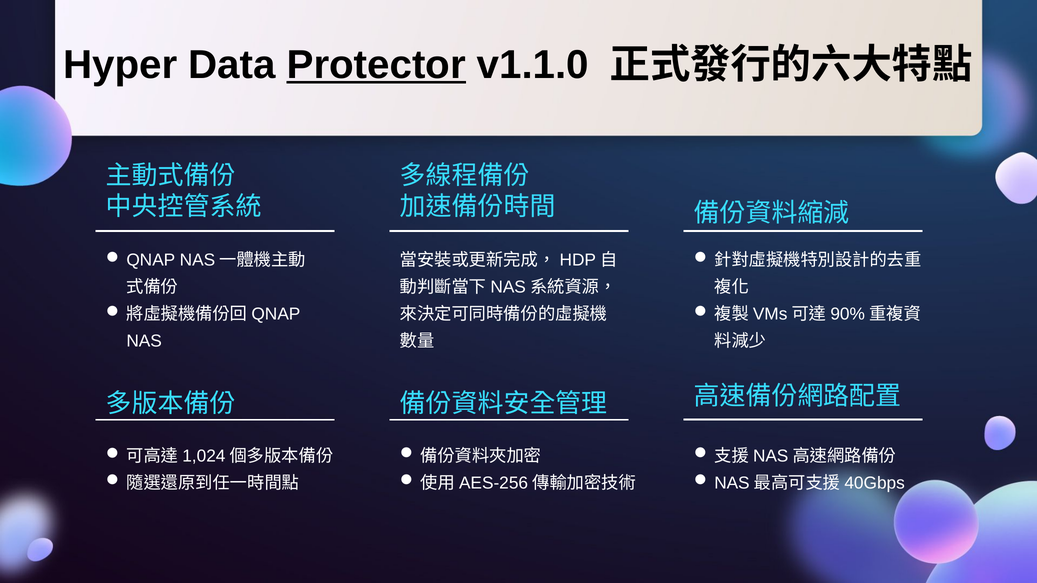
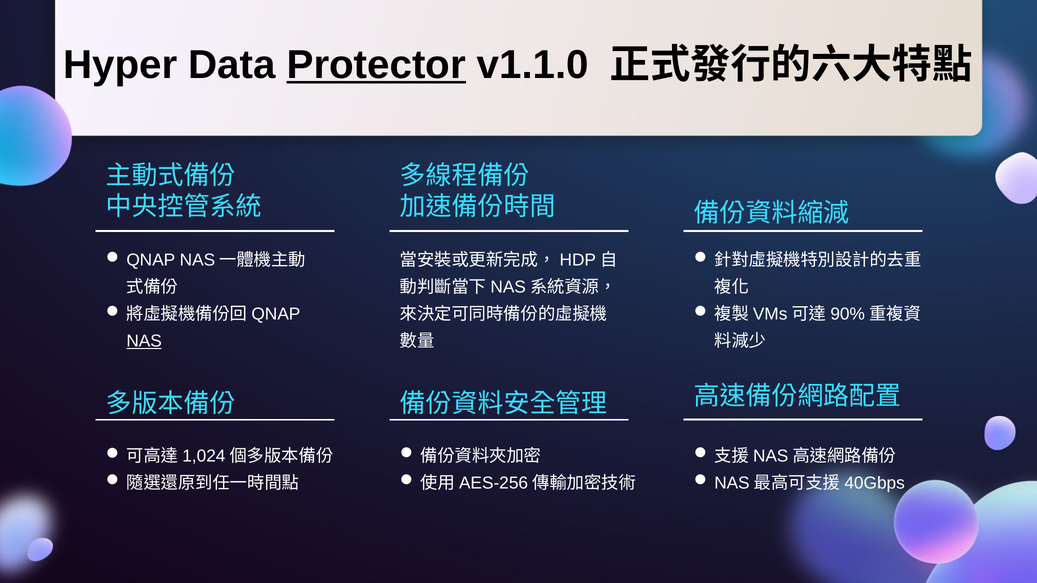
NAS underline: none -> present
